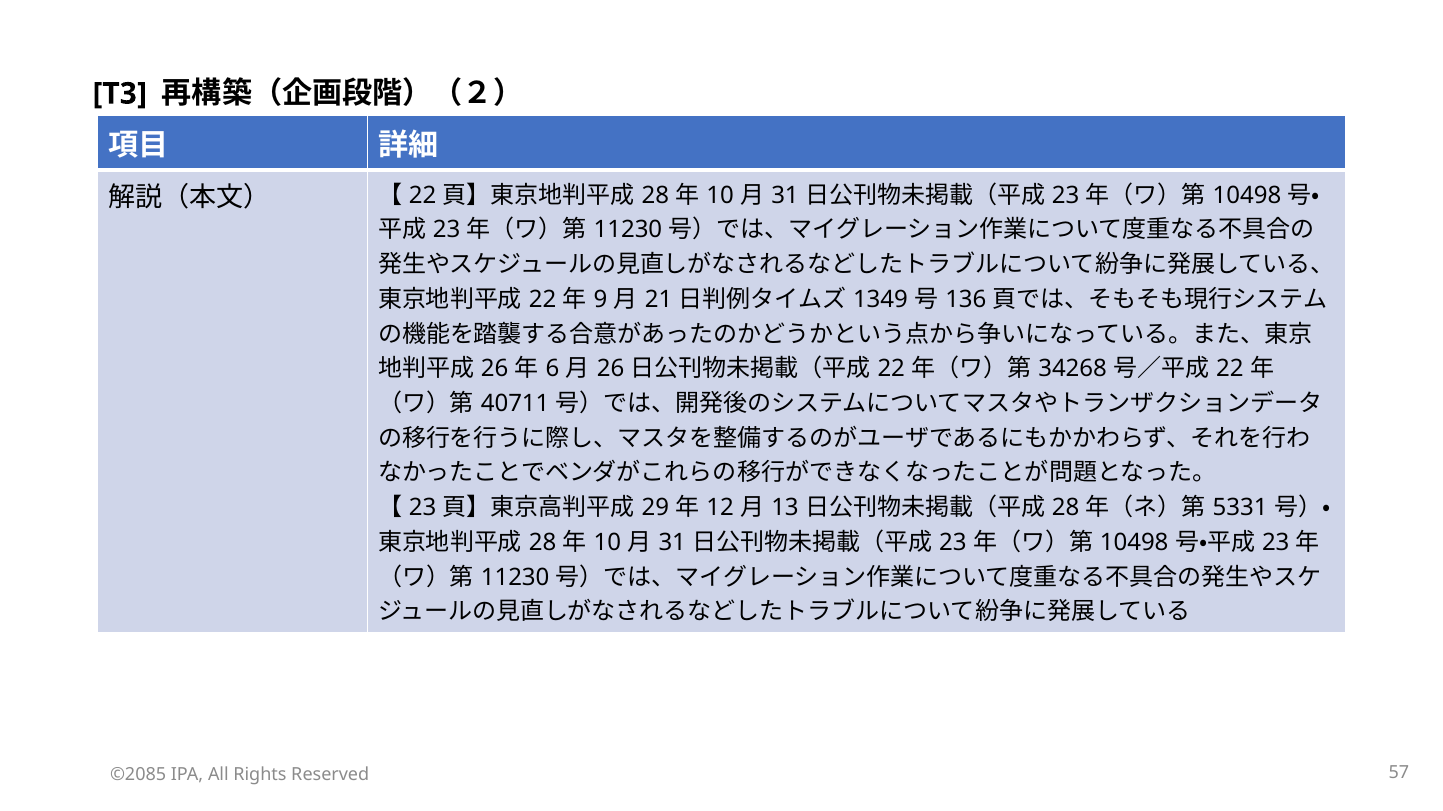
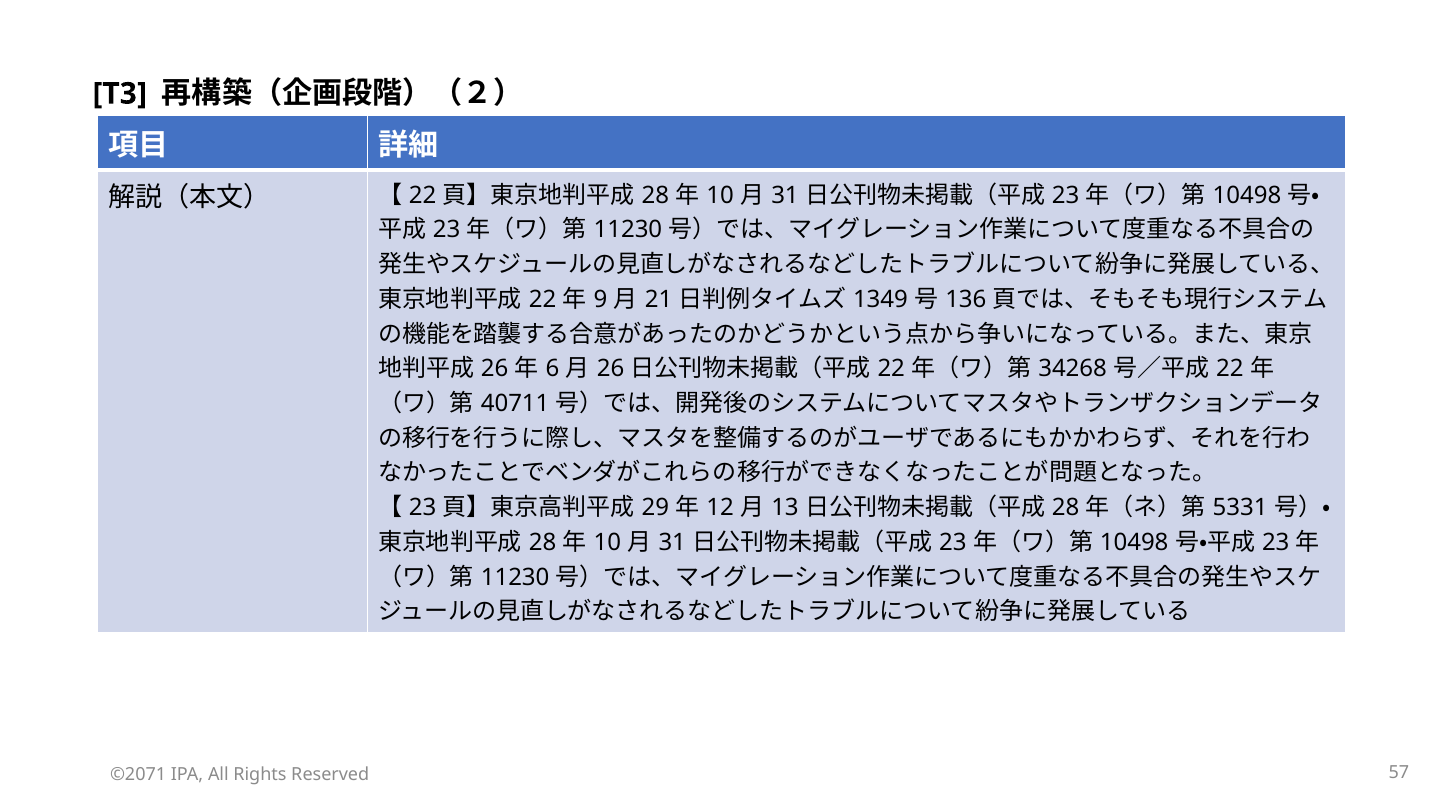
©2085: ©2085 -> ©2071
